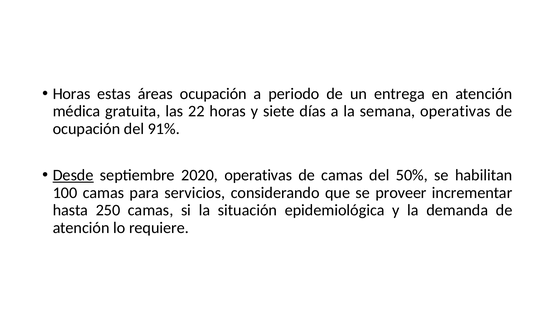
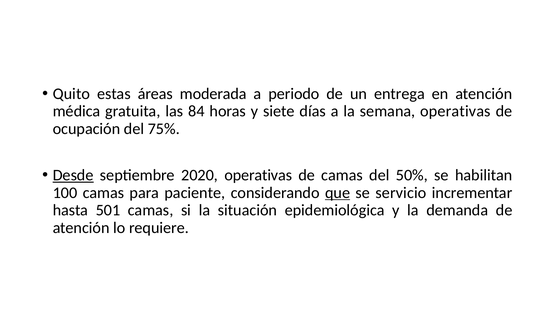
Horas at (72, 94): Horas -> Quito
áreas ocupación: ocupación -> moderada
22: 22 -> 84
91%: 91% -> 75%
servicios: servicios -> paciente
que underline: none -> present
proveer: proveer -> servicio
250: 250 -> 501
